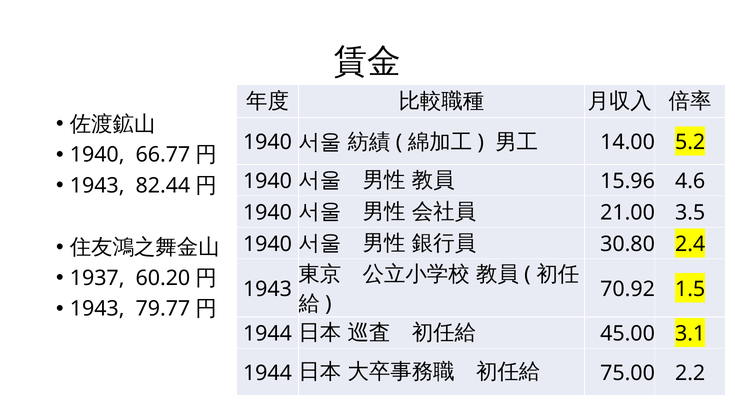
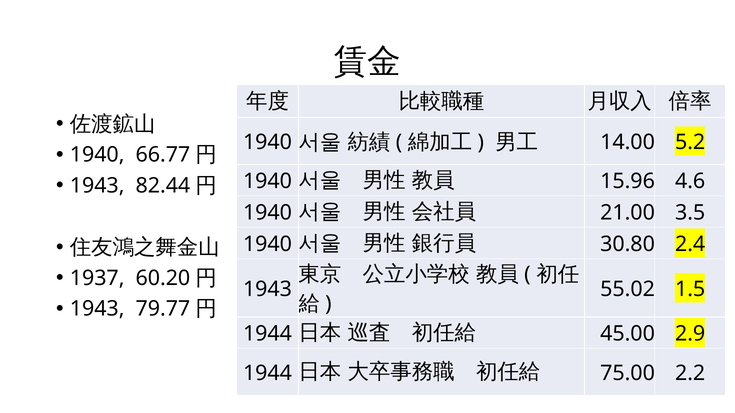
70.92: 70.92 -> 55.02
3.1: 3.1 -> 2.9
